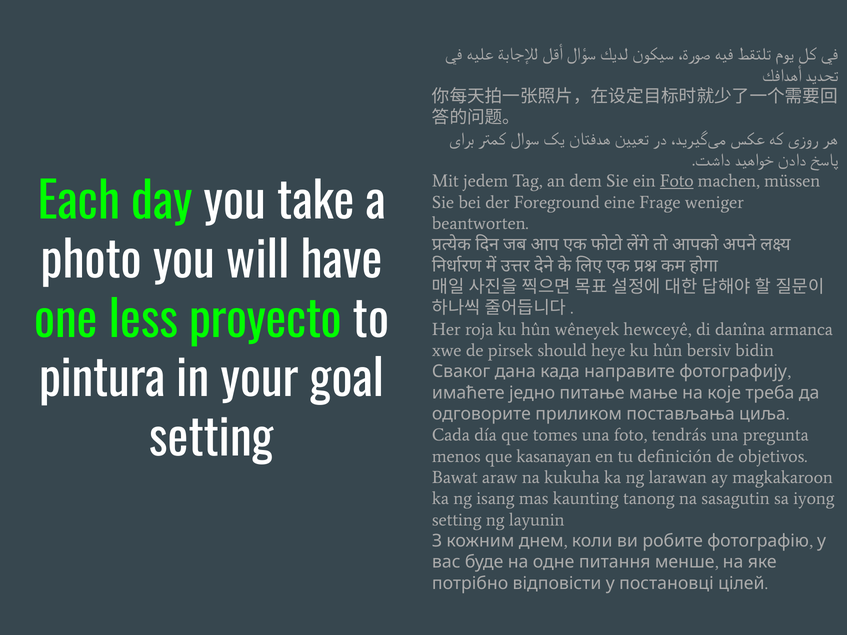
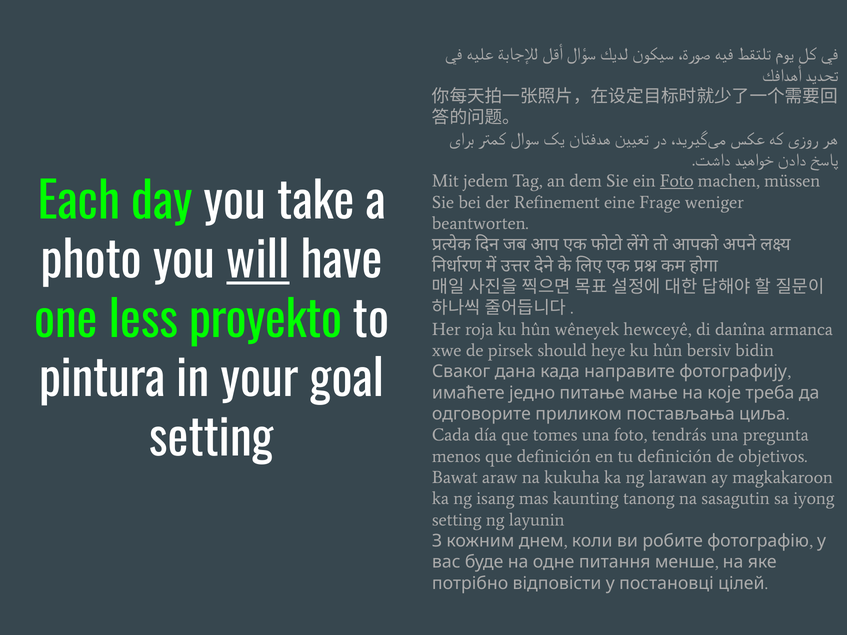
Foreground: Foreground -> Refinement
will underline: none -> present
proyecto: proyecto -> proyekto
que kasanayan: kasanayan -> definición
